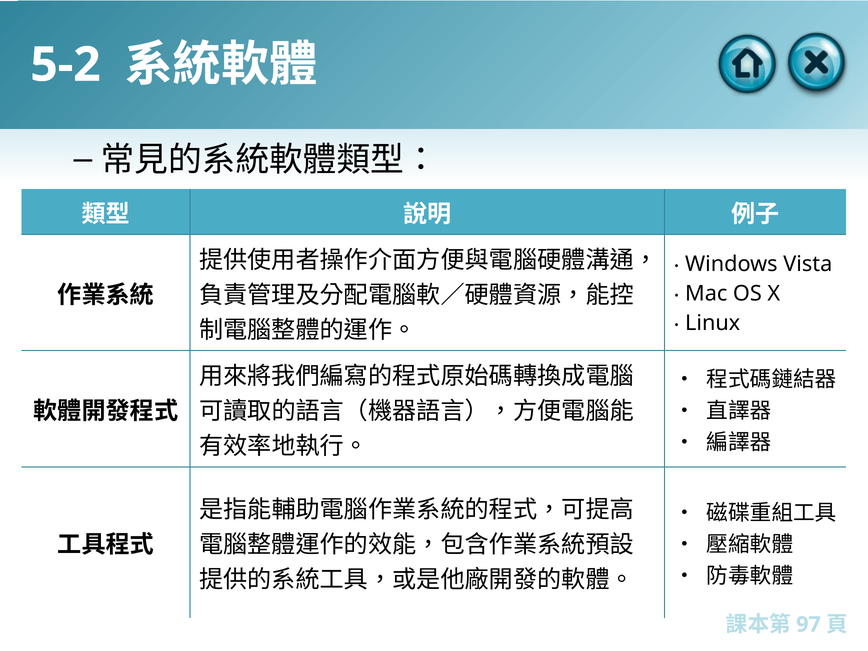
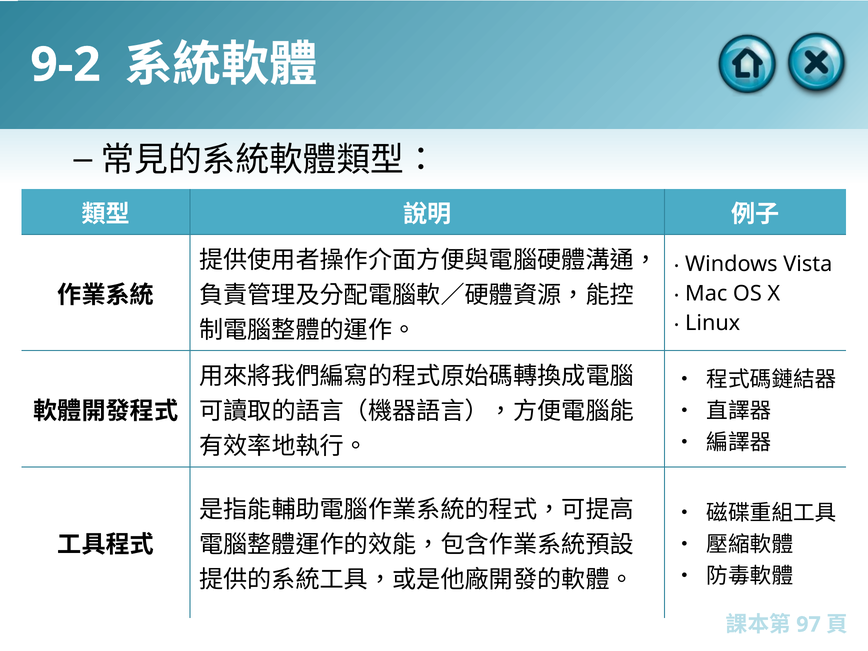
5-2: 5-2 -> 9-2
